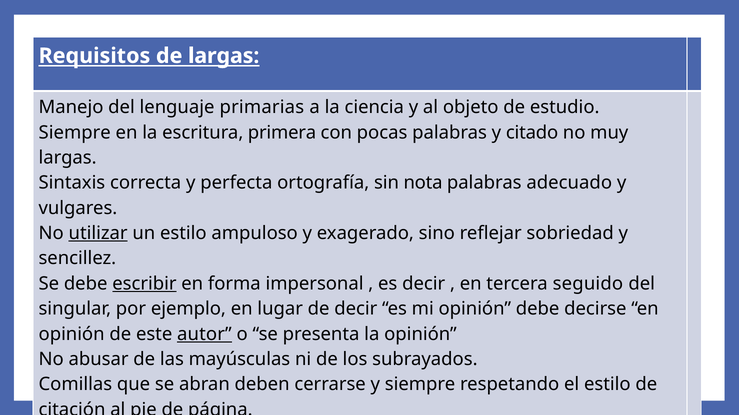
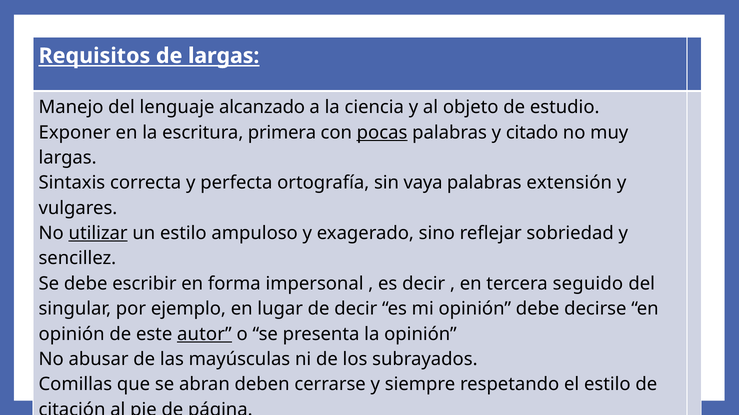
primarias: primarias -> alcanzado
Siempre at (75, 133): Siempre -> Exponer
pocas underline: none -> present
nota: nota -> vaya
adecuado: adecuado -> extensión
escribir underline: present -> none
